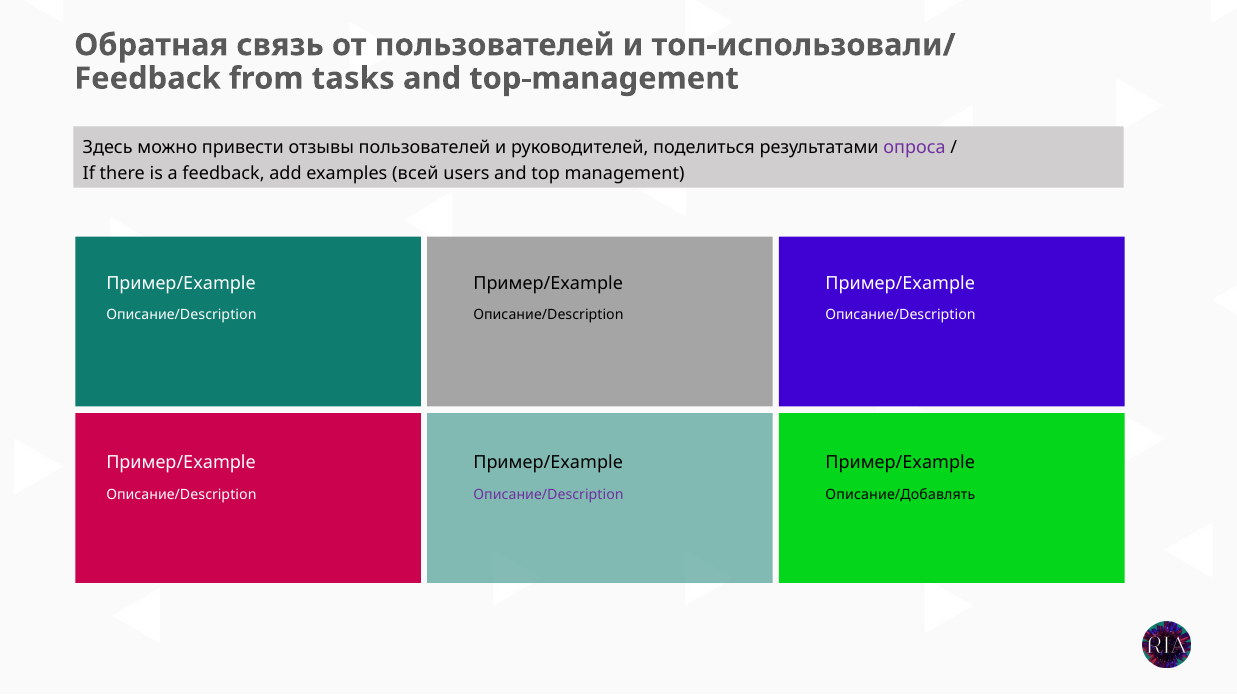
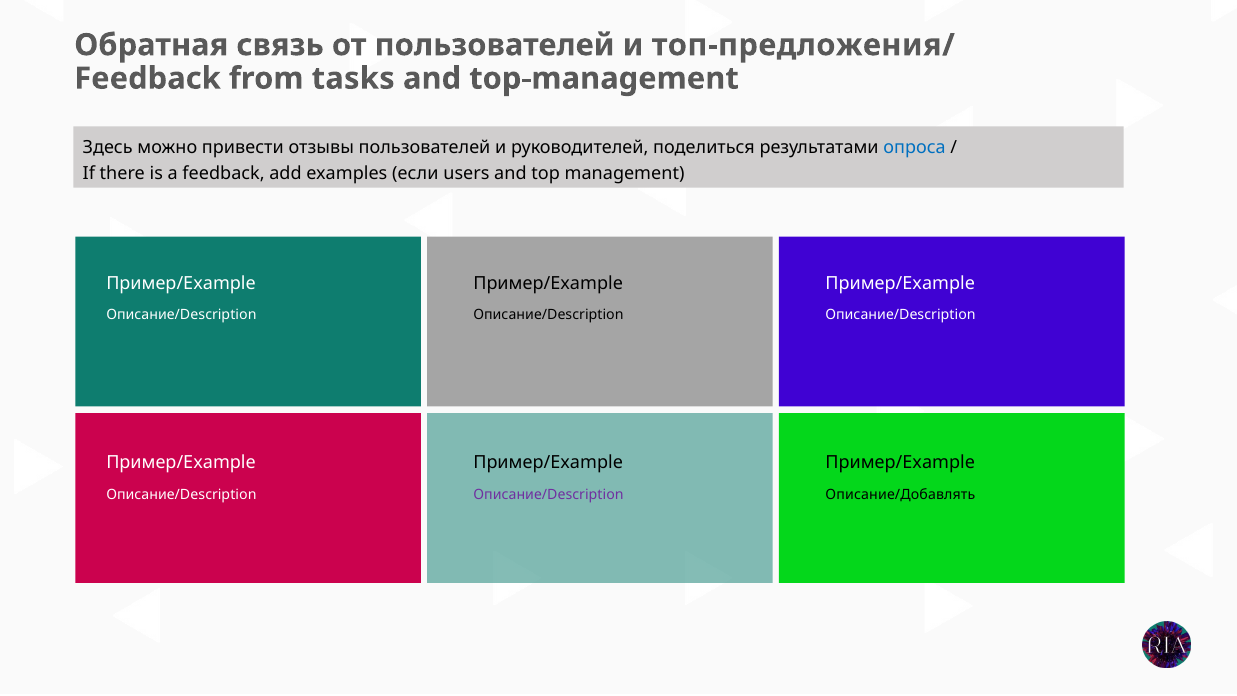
топ-использовали/: топ-использовали/ -> топ-предложения/
опроса colour: purple -> blue
всей: всей -> если
